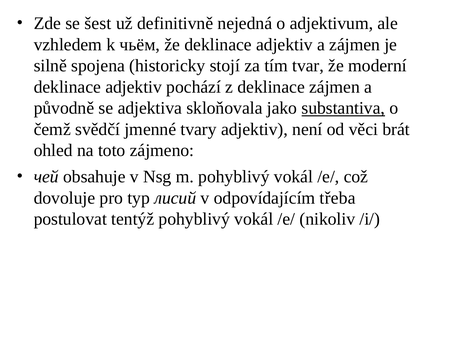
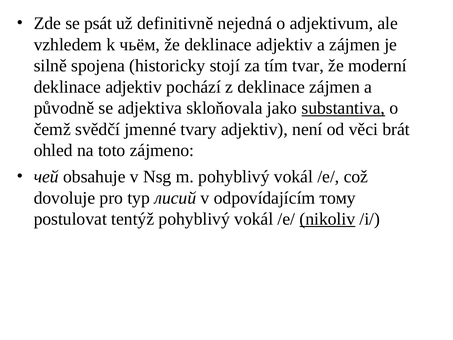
šest: šest -> psát
třeba: třeba -> тому
nikoliv underline: none -> present
